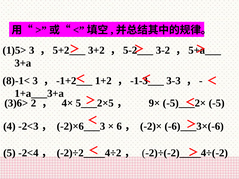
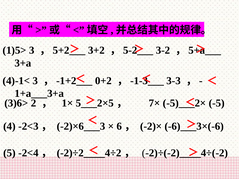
8)-1<: 8)-1< -> 4)-1<
1+2: 1+2 -> 0+2
4×: 4× -> 1×
9×: 9× -> 7×
